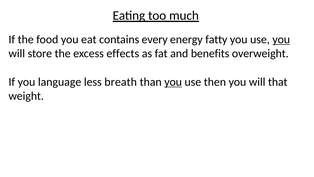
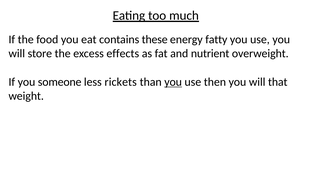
every: every -> these
you at (281, 39) underline: present -> none
benefits: benefits -> nutrient
language: language -> someone
breath: breath -> rickets
